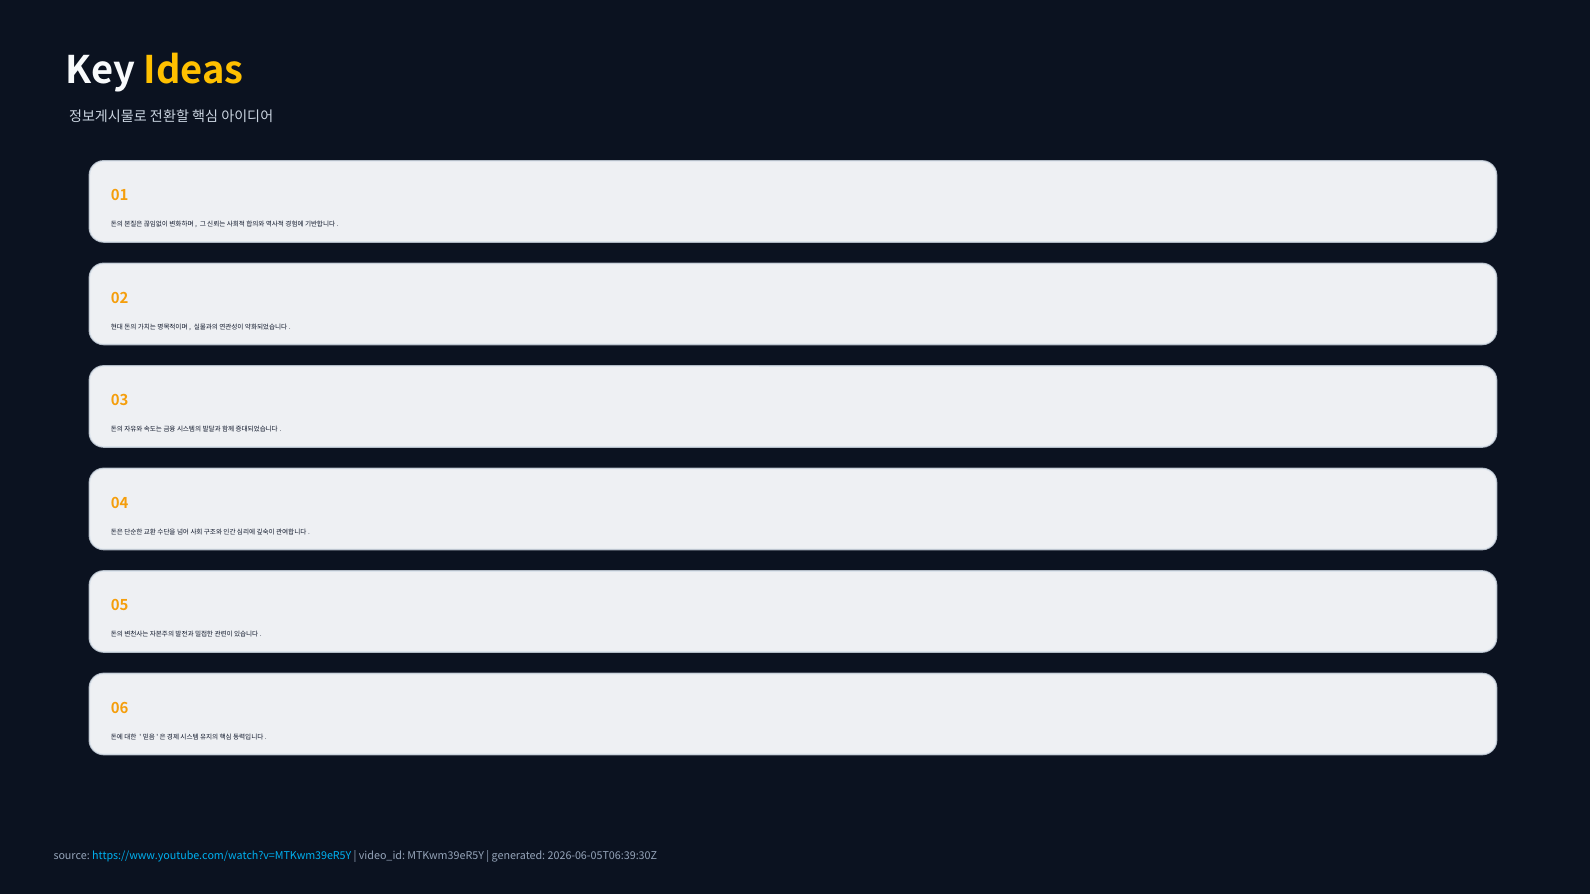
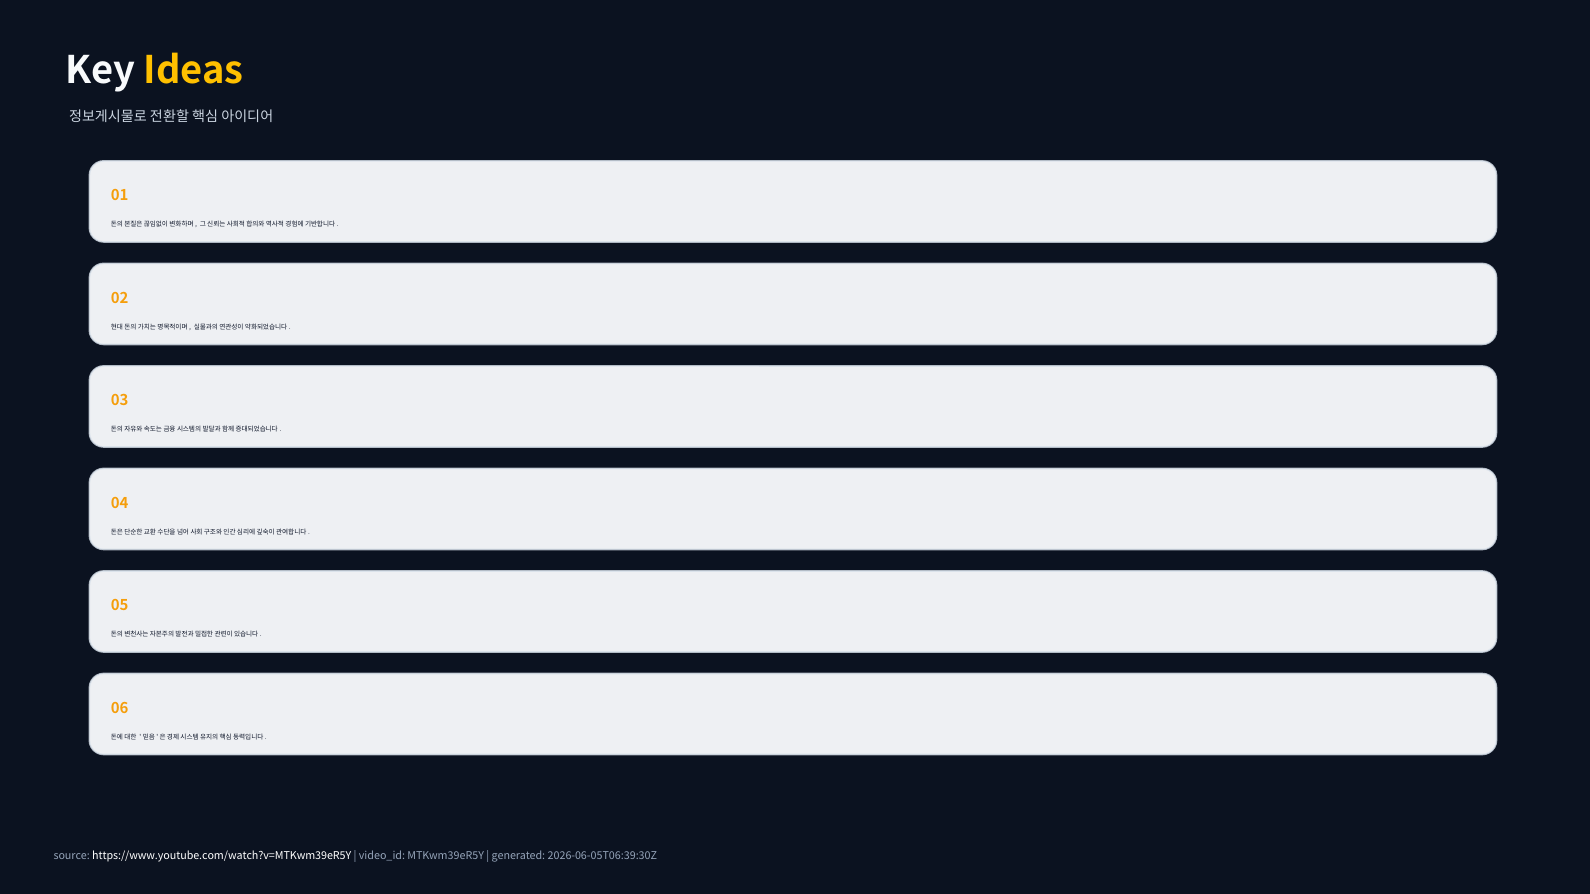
https://www.youtube.com/watch?v=MTKwm39eR5Y colour: light blue -> white
